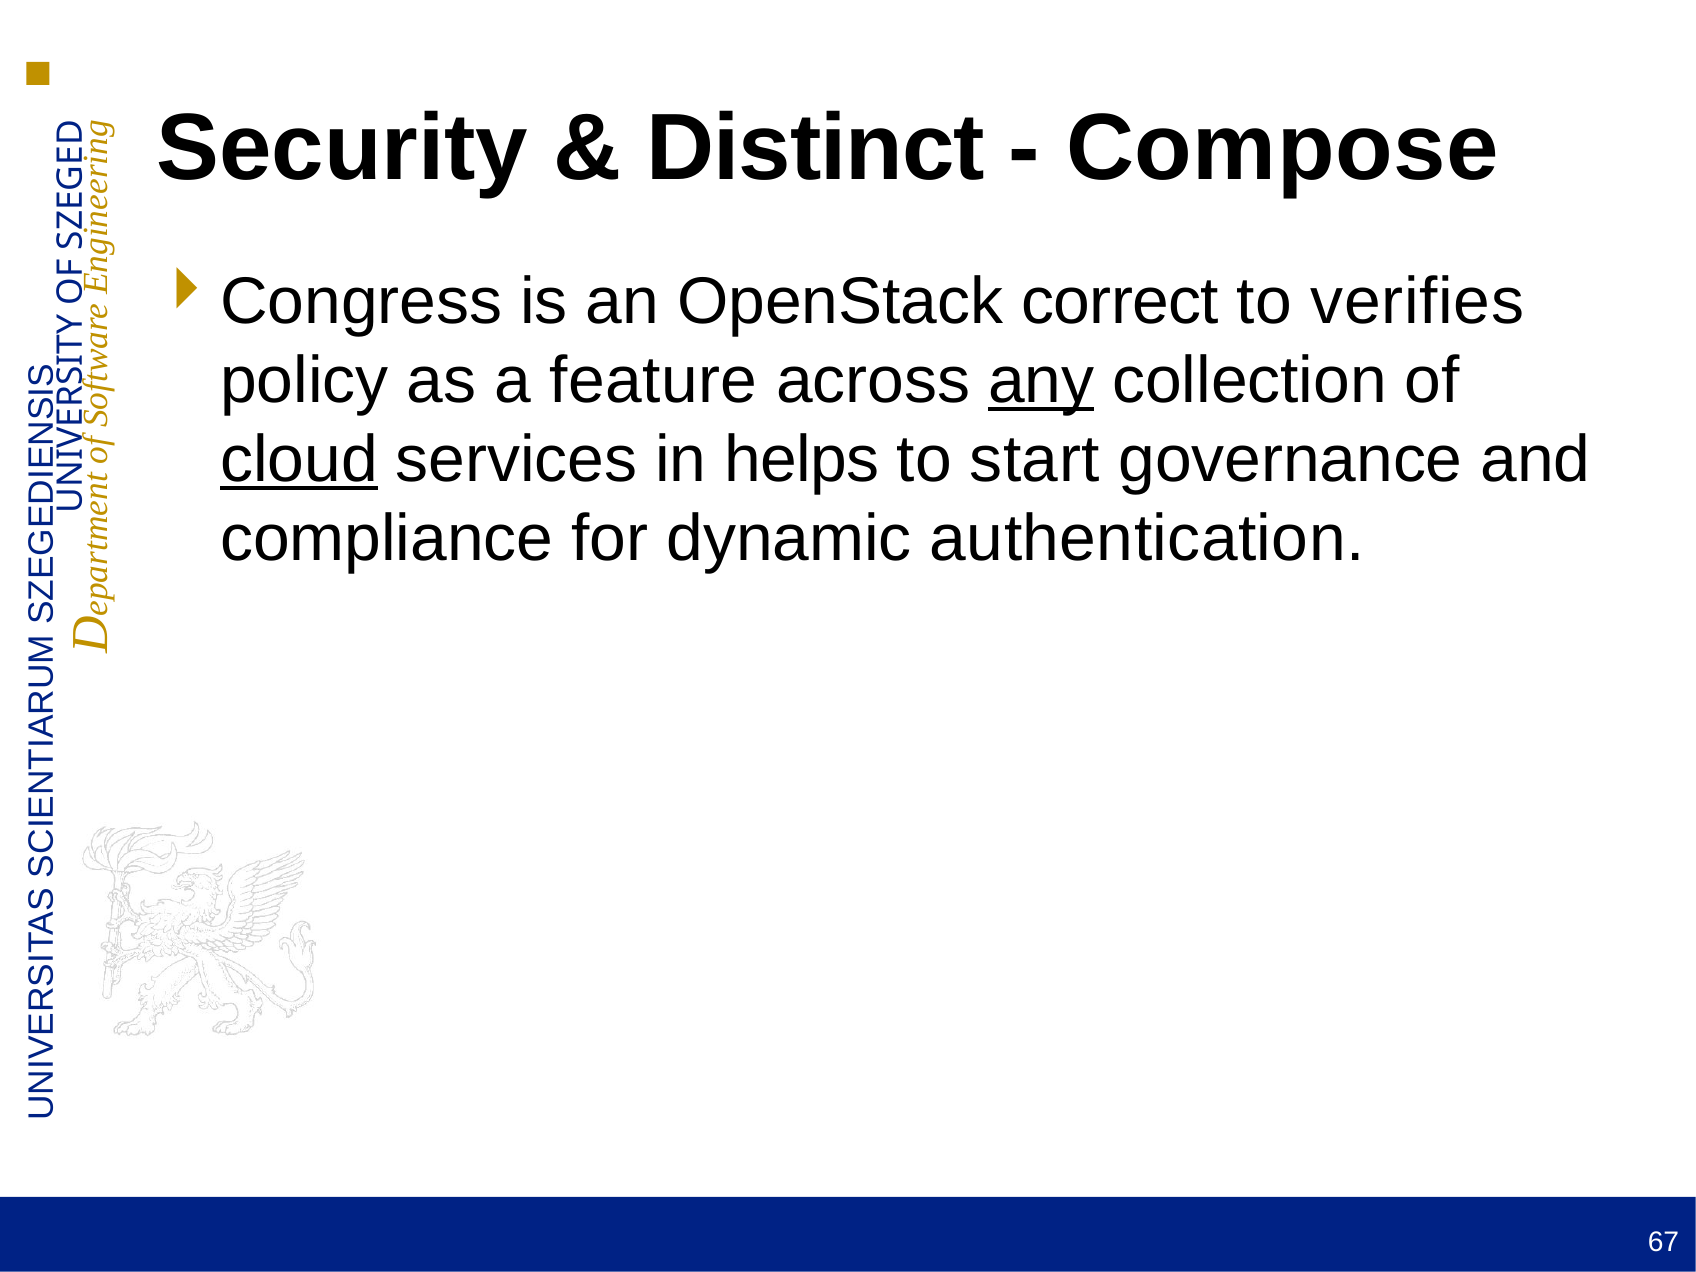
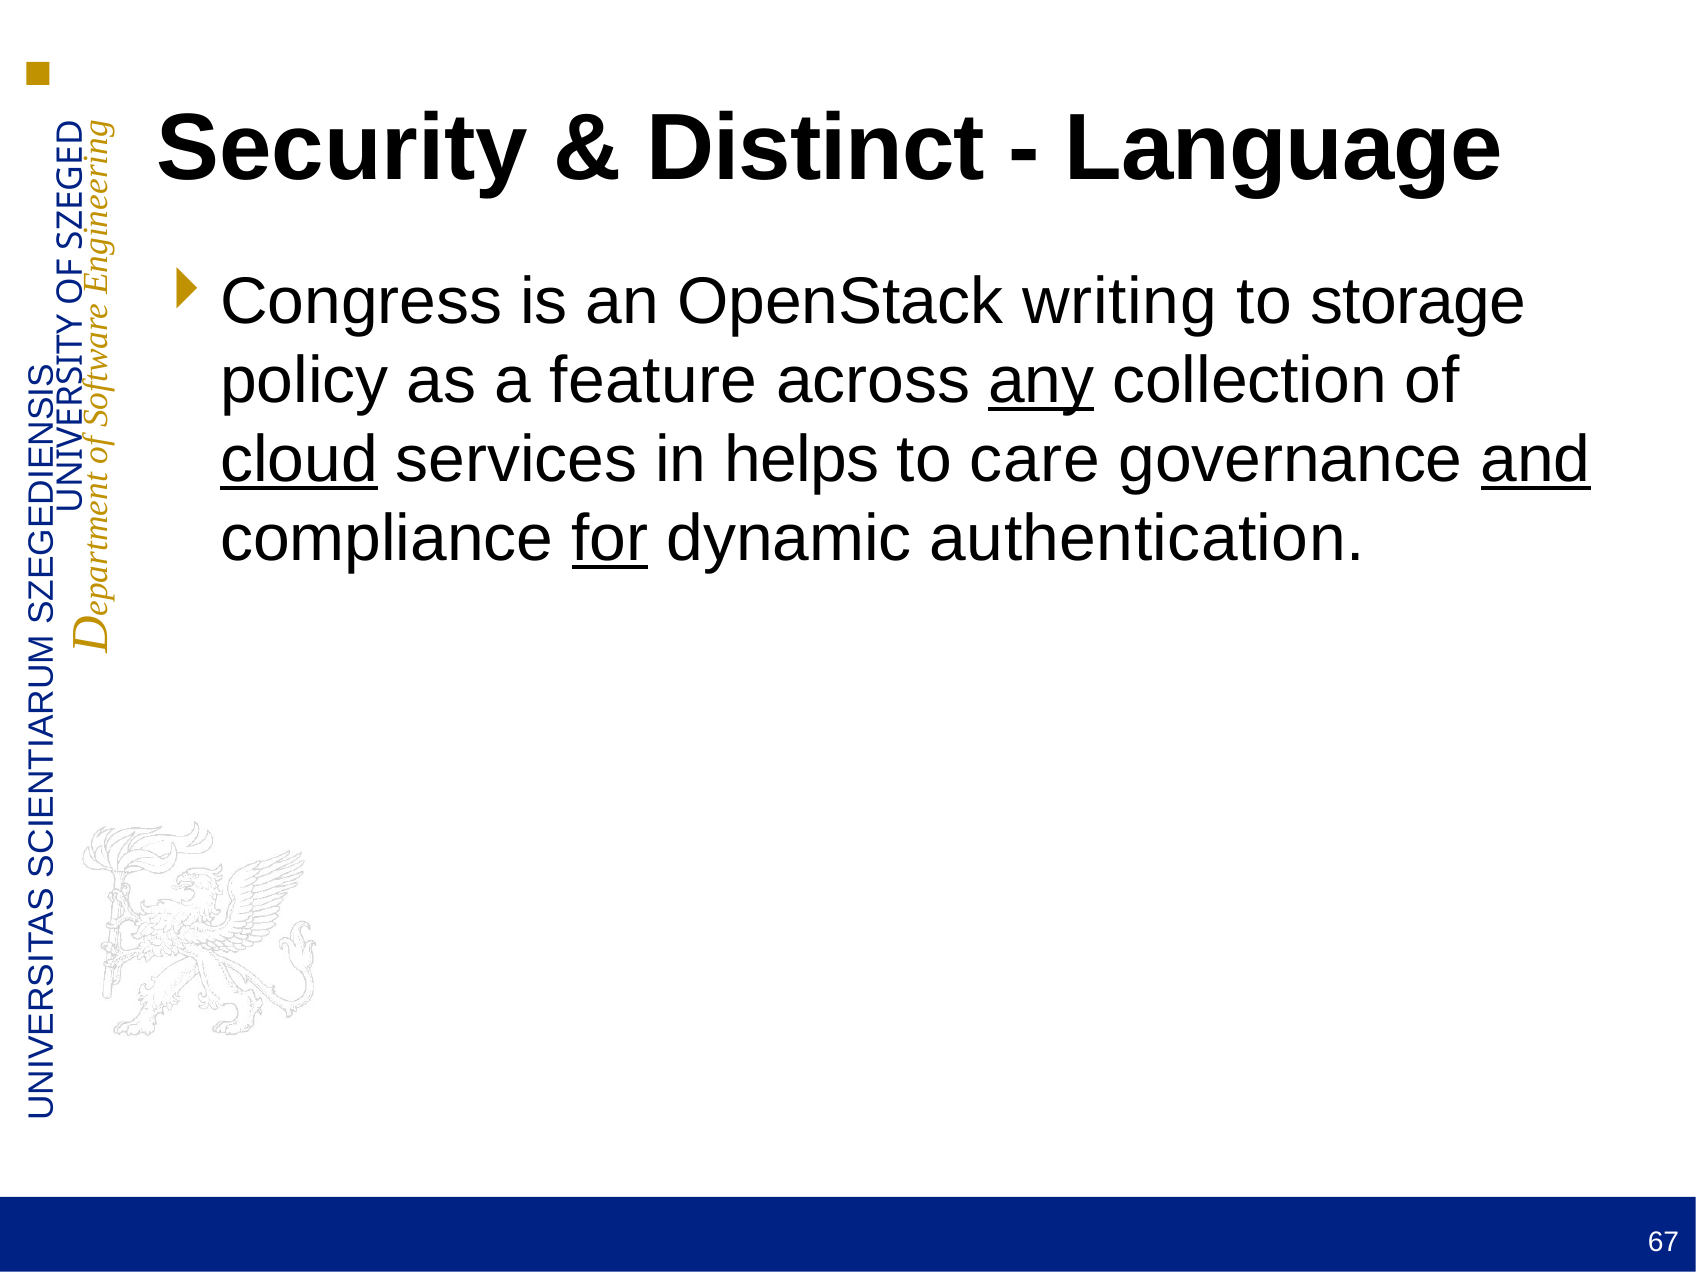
Compose: Compose -> Language
correct: correct -> writing
verifies: verifies -> storage
start: start -> care
and underline: none -> present
for underline: none -> present
